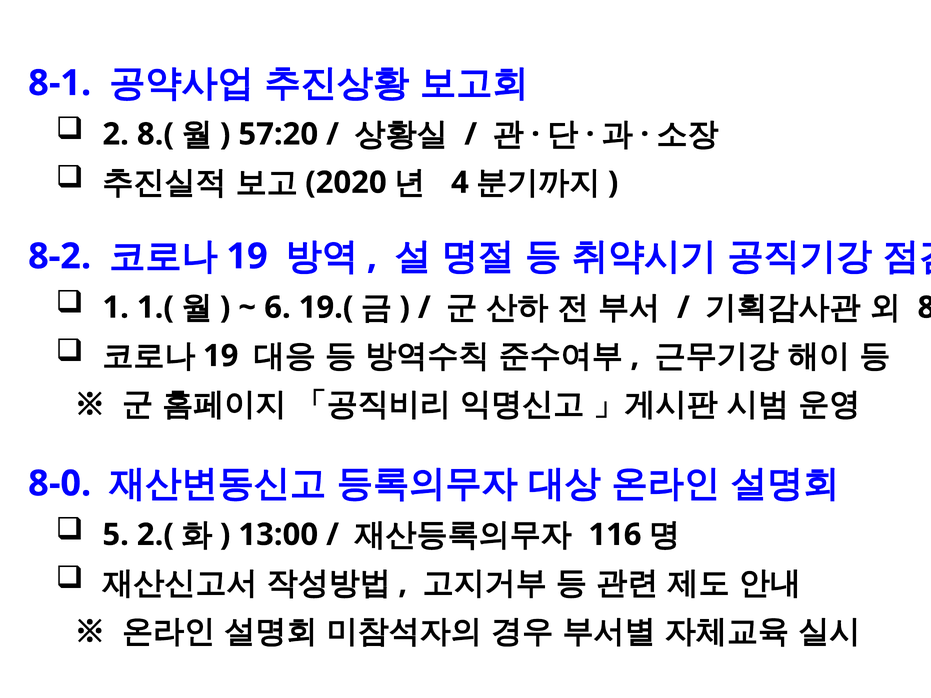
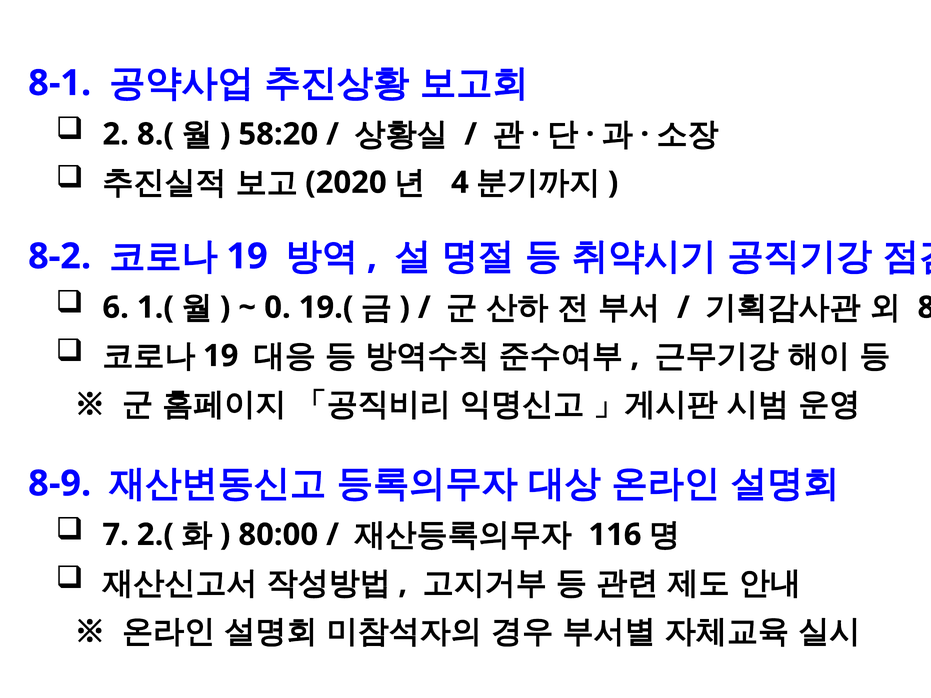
57:20: 57:20 -> 58:20
1: 1 -> 6
6: 6 -> 0
8-0: 8-0 -> 8-9
5: 5 -> 7
13:00: 13:00 -> 80:00
